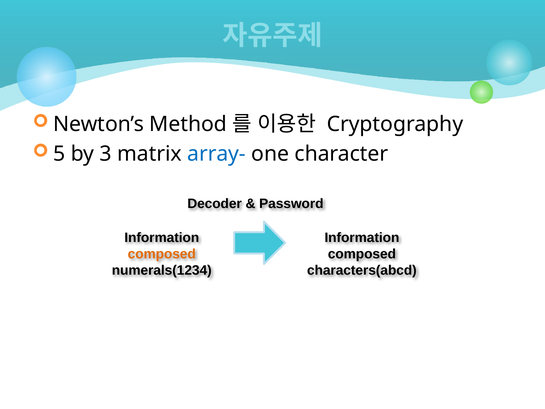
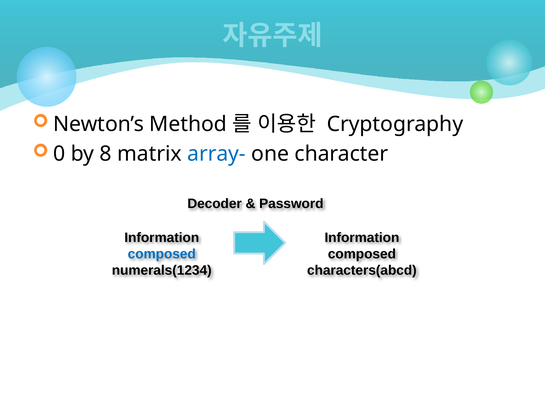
5: 5 -> 0
3: 3 -> 8
composed at (162, 254) colour: orange -> blue
